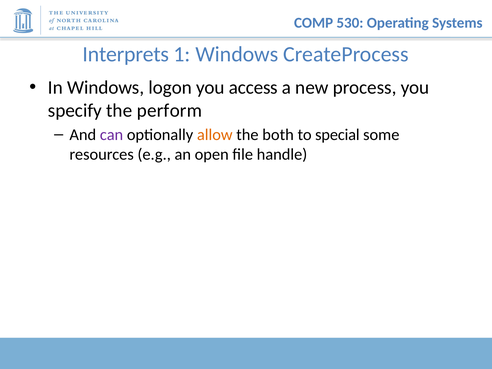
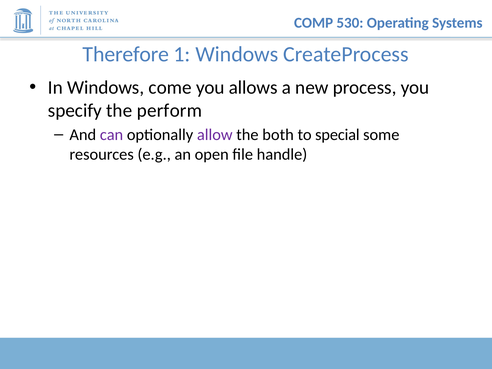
Interprets: Interprets -> Therefore
logon: logon -> come
access: access -> allows
allow colour: orange -> purple
